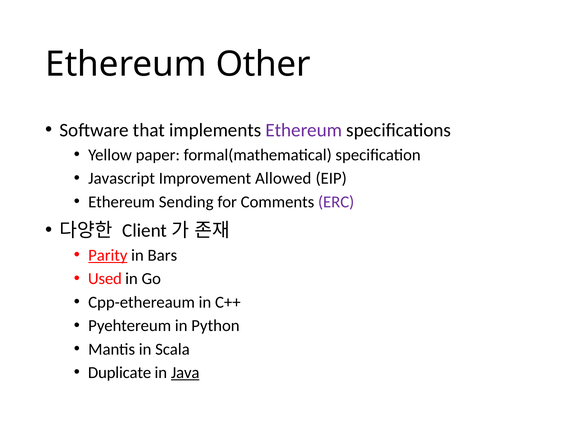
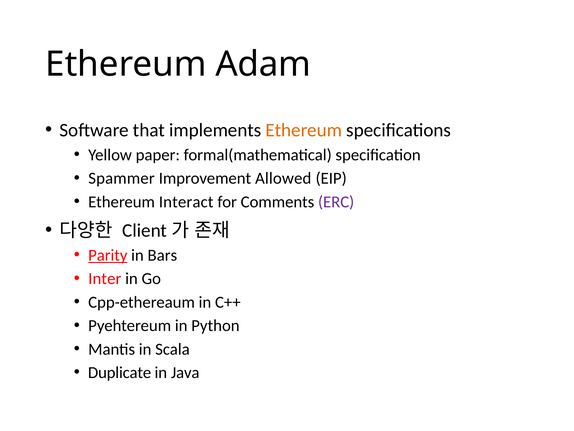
Other: Other -> Adam
Ethereum at (304, 130) colour: purple -> orange
Javascript: Javascript -> Spammer
Sending: Sending -> Interact
Used: Used -> Inter
Java underline: present -> none
